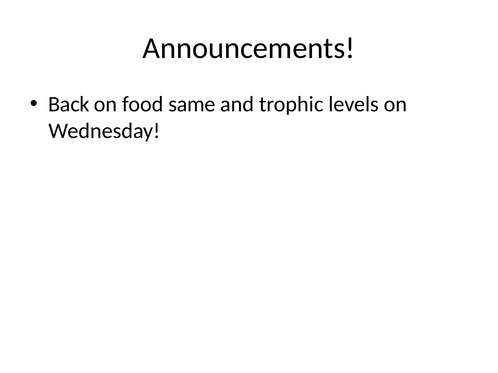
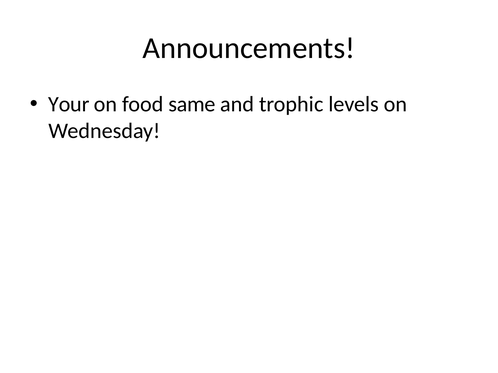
Back: Back -> Your
